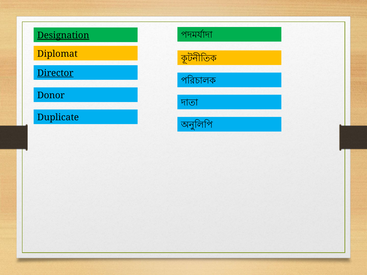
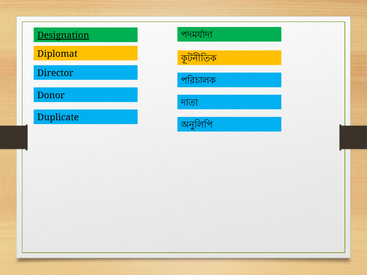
Director underline: present -> none
